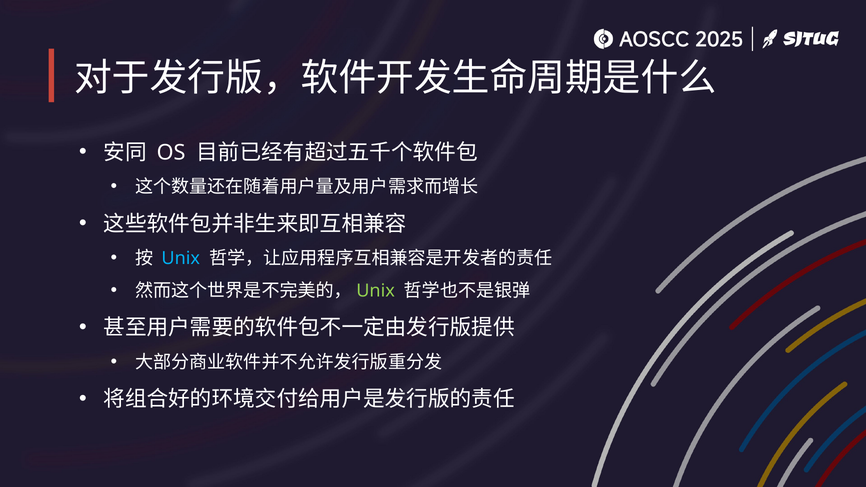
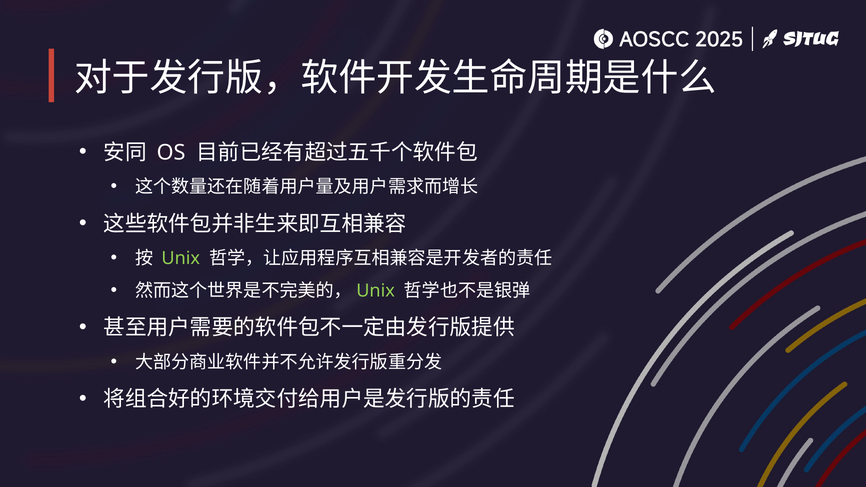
Unix at (181, 258) colour: light blue -> light green
